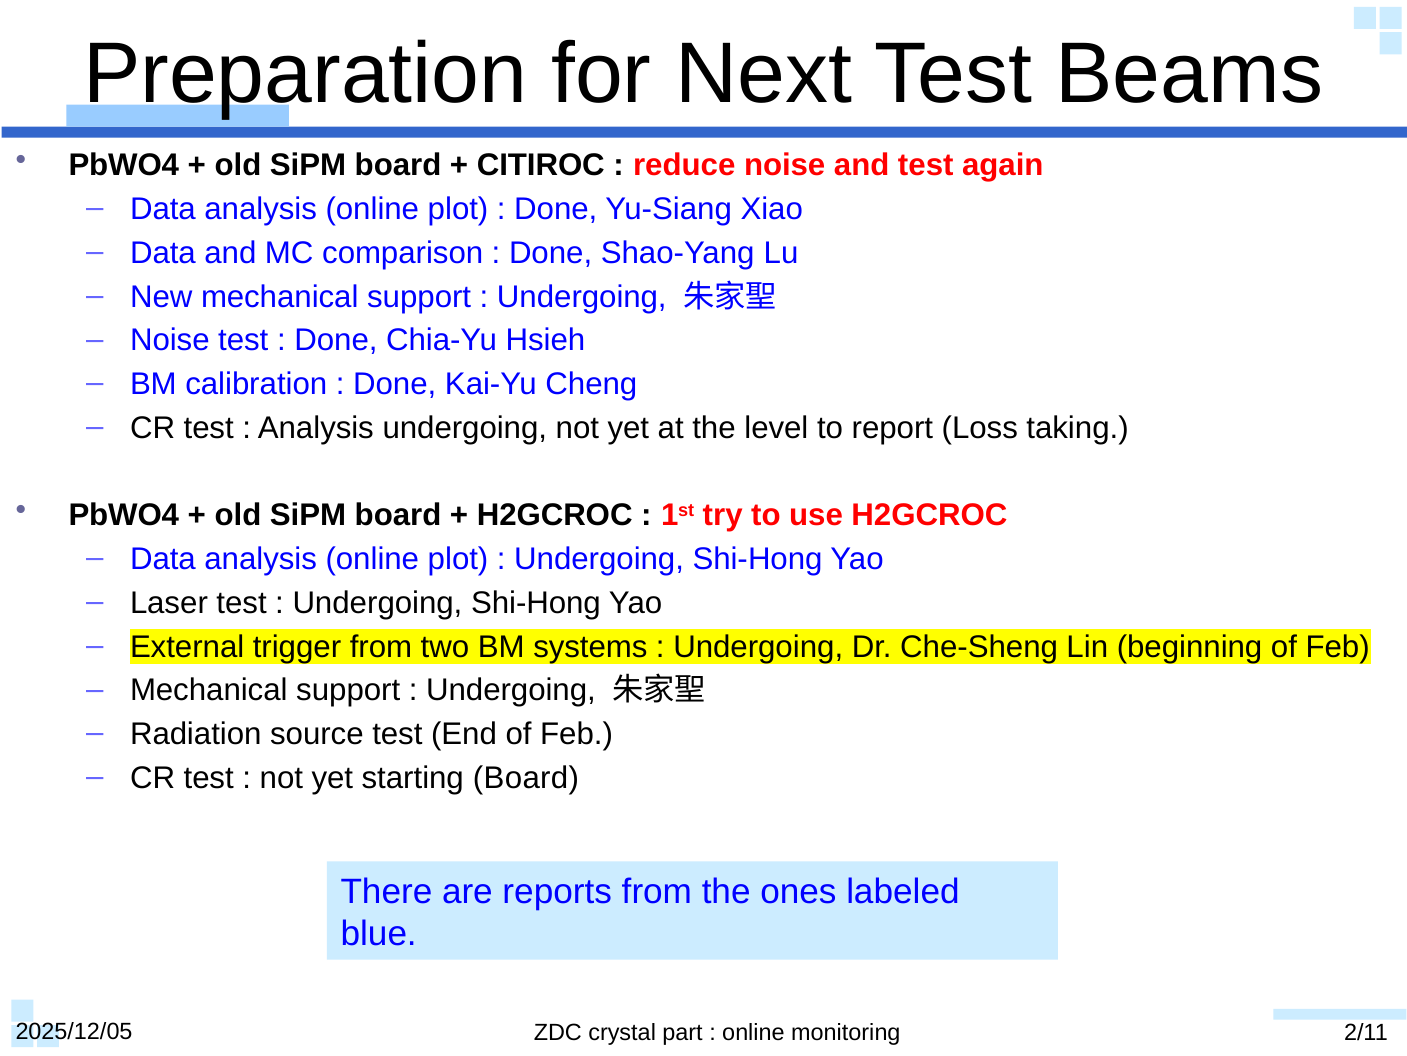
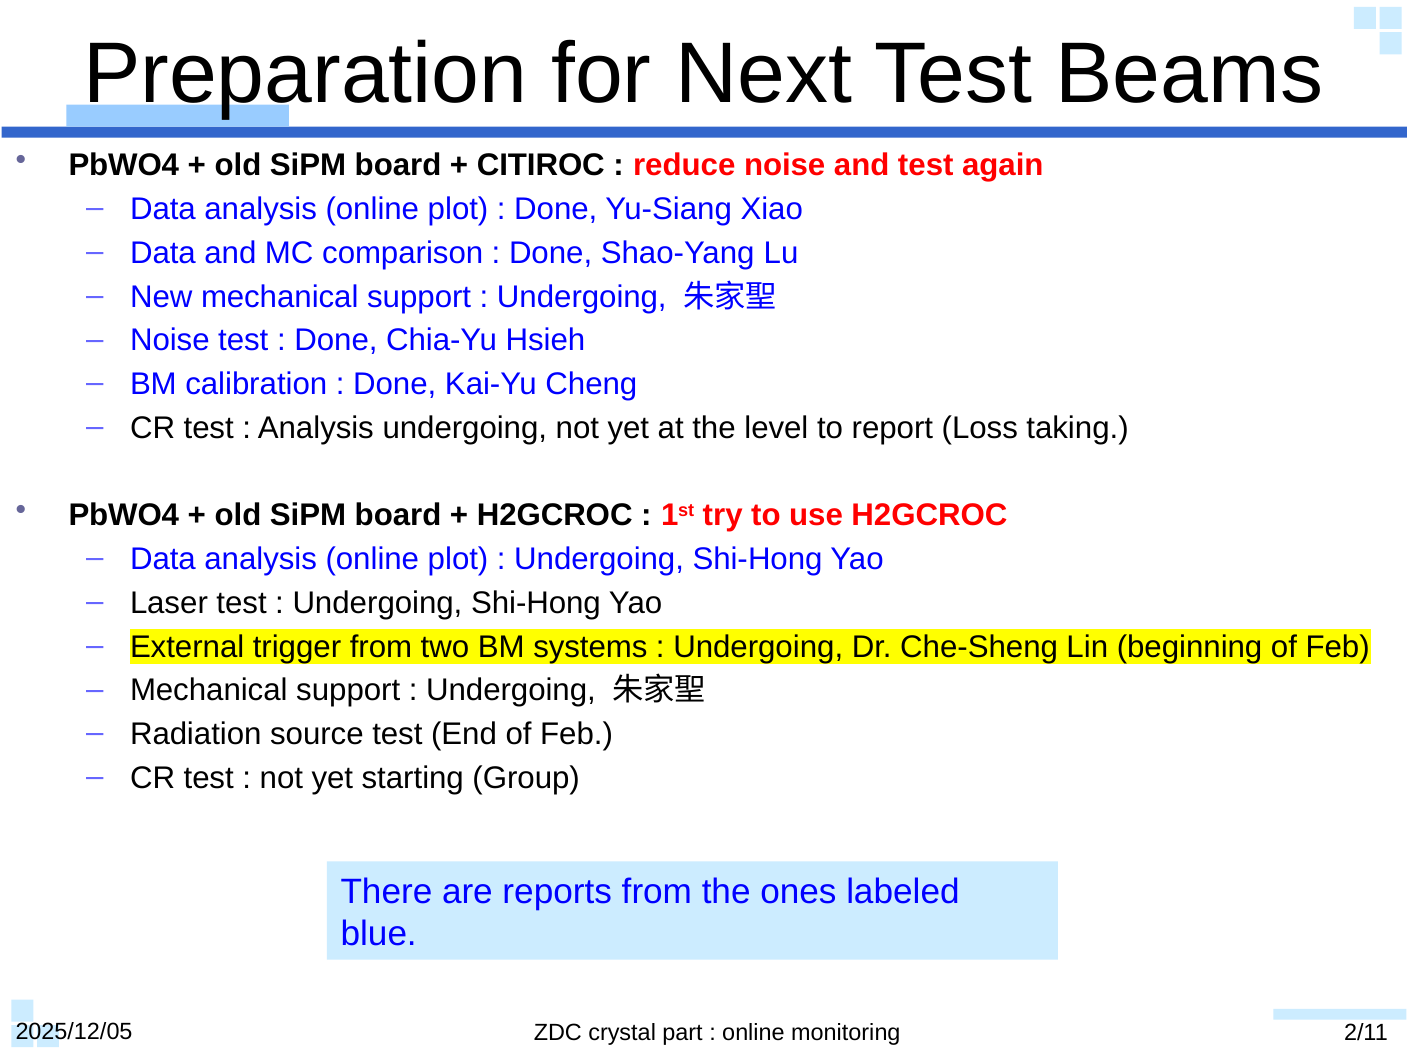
starting Board: Board -> Group
